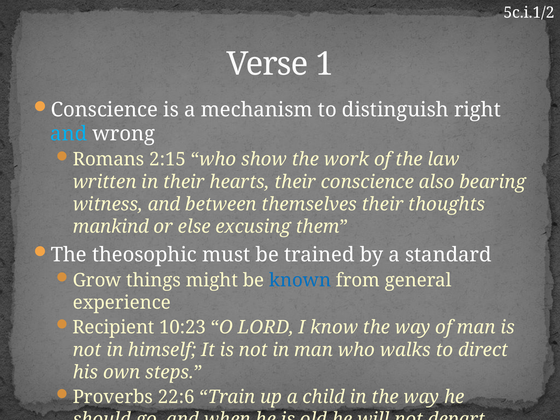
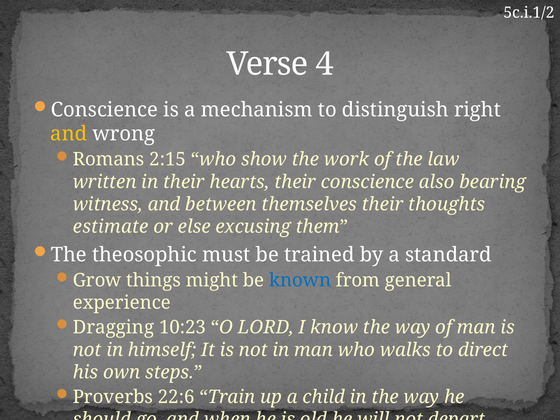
1: 1 -> 4
and at (69, 134) colour: light blue -> yellow
mankind: mankind -> estimate
Recipient: Recipient -> Dragging
